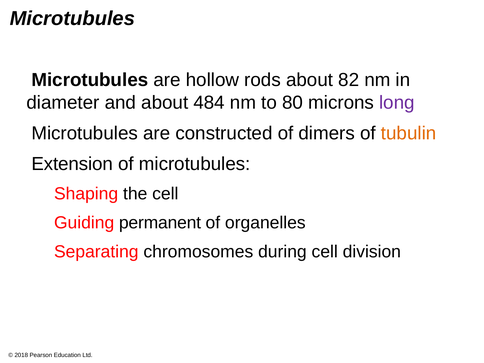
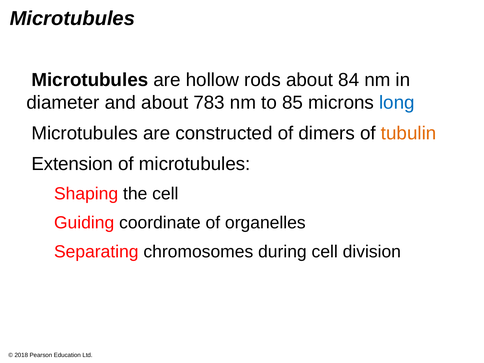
82: 82 -> 84
484: 484 -> 783
80: 80 -> 85
long colour: purple -> blue
permanent: permanent -> coordinate
